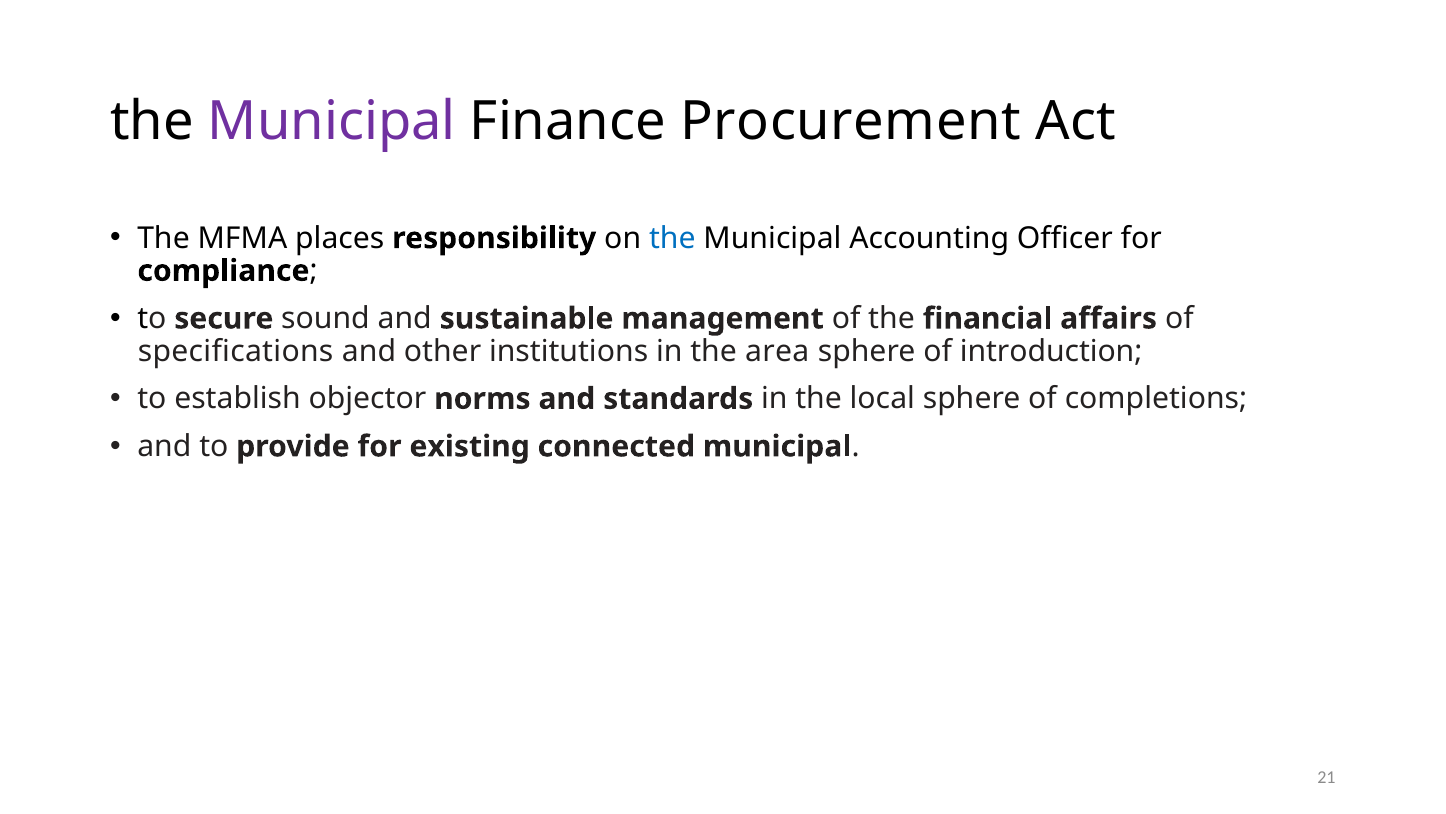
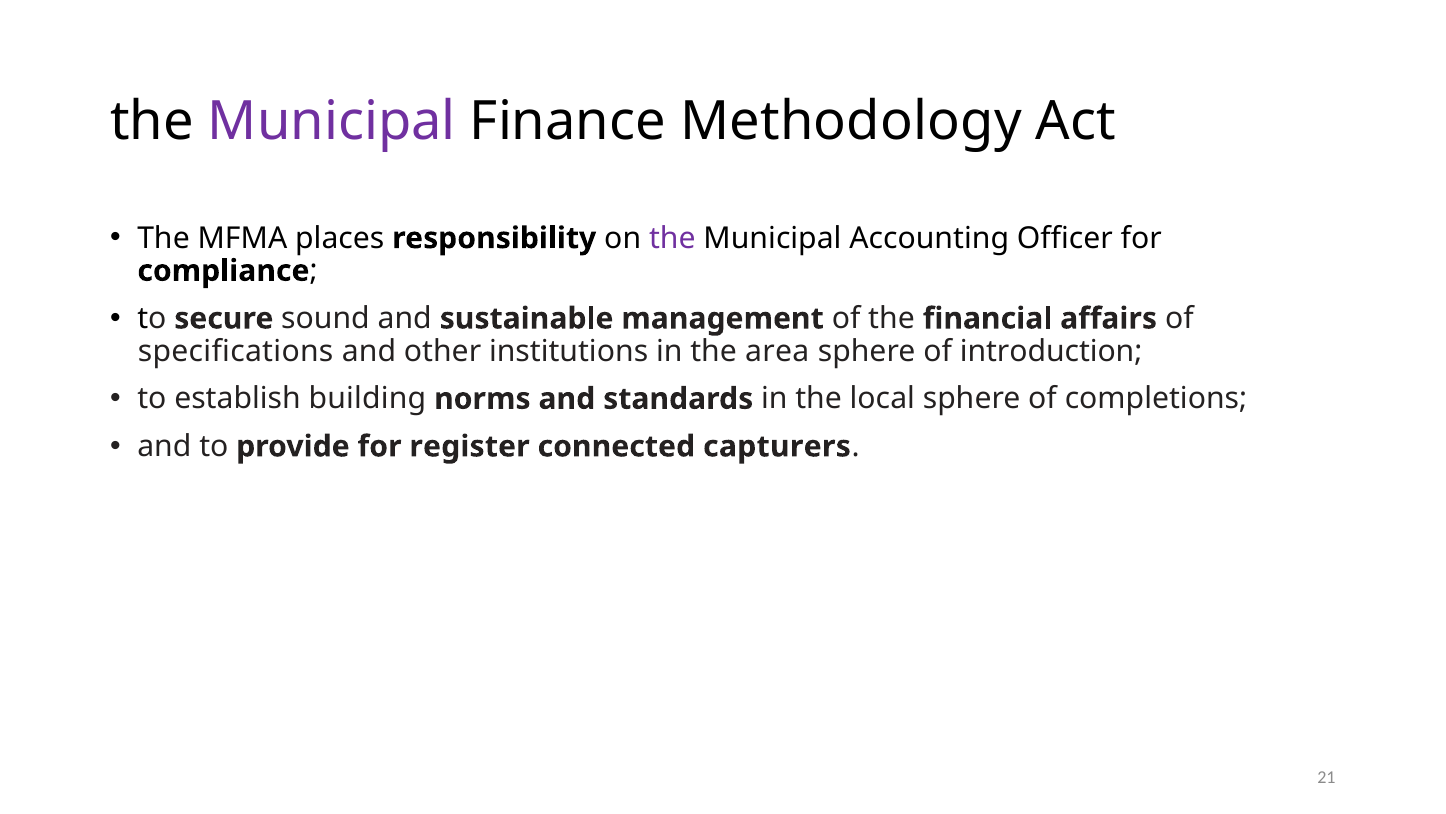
Procurement: Procurement -> Methodology
the at (672, 238) colour: blue -> purple
objector: objector -> building
existing: existing -> register
connected municipal: municipal -> capturers
